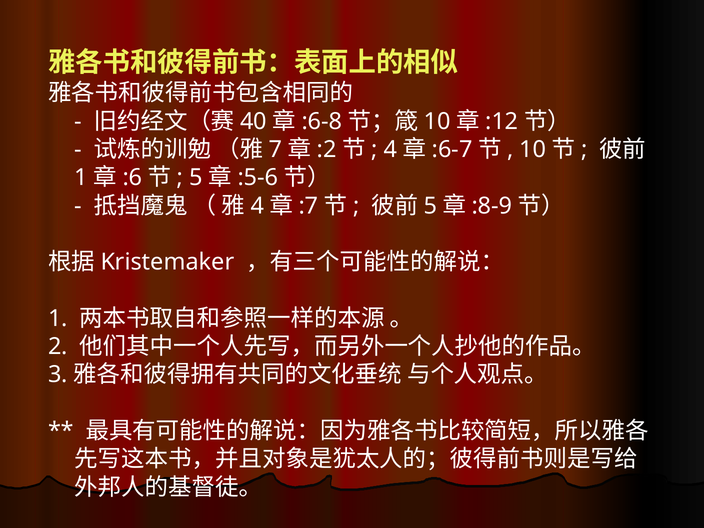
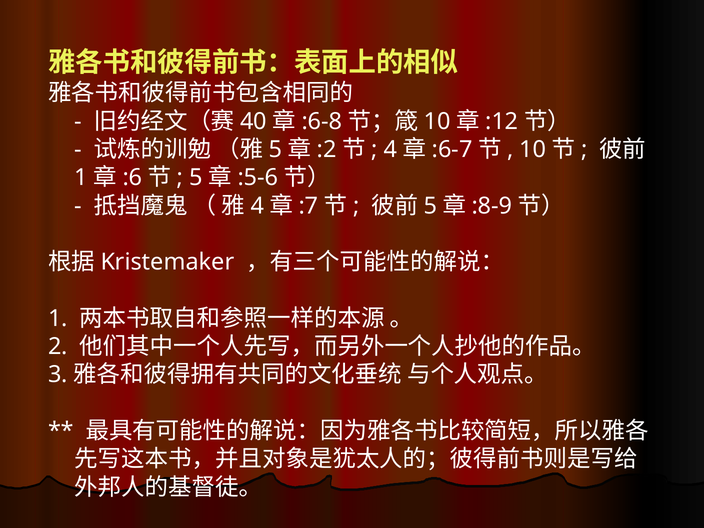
7 at (275, 149): 7 -> 5
